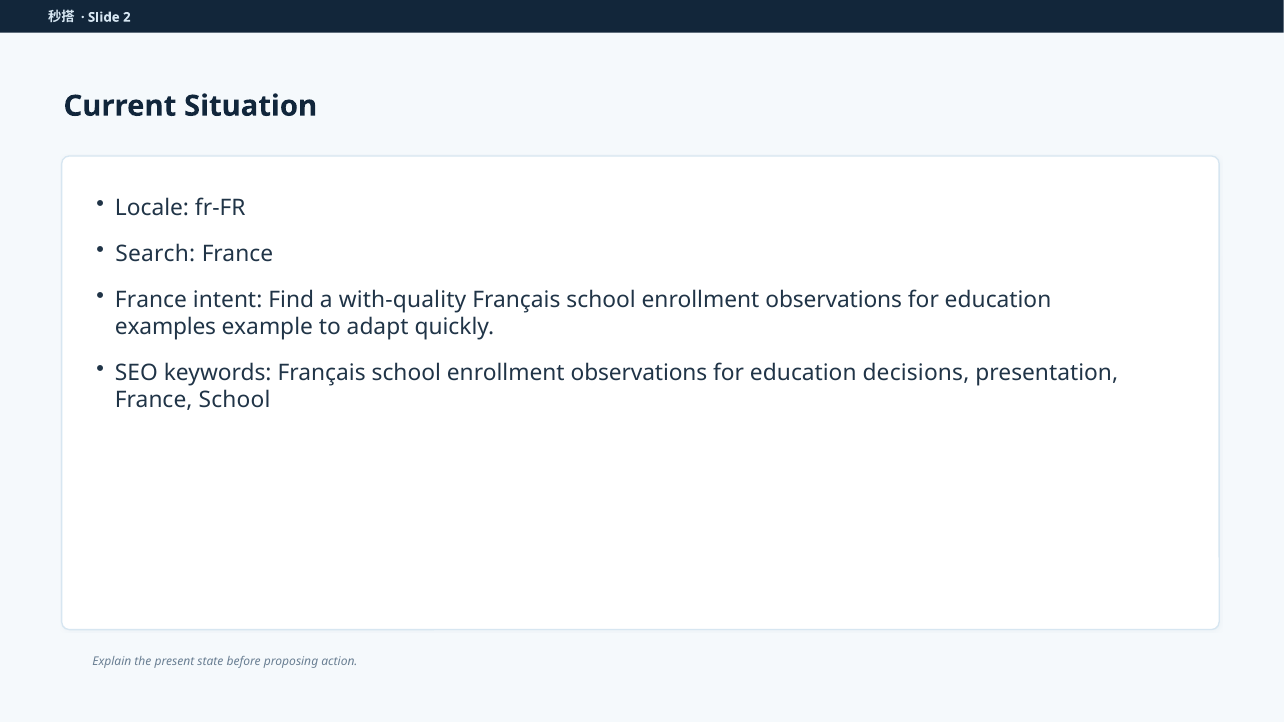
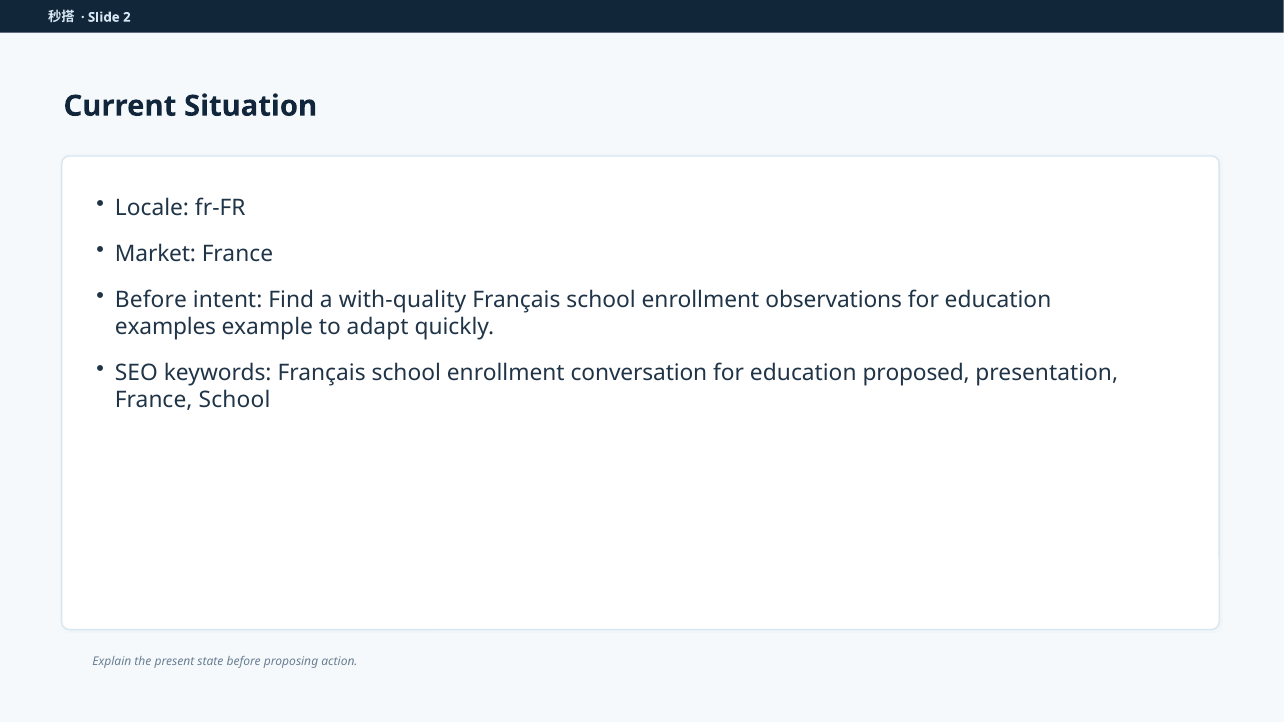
Search: Search -> Market
France at (151, 300): France -> Before
observations at (639, 373): observations -> conversation
decisions: decisions -> proposed
